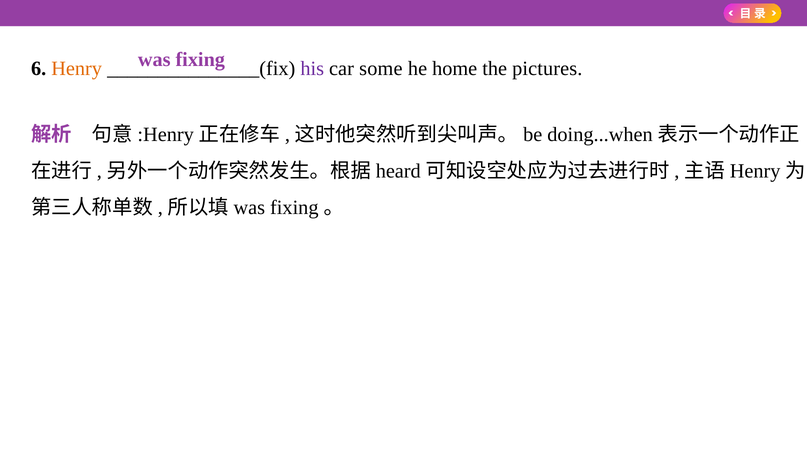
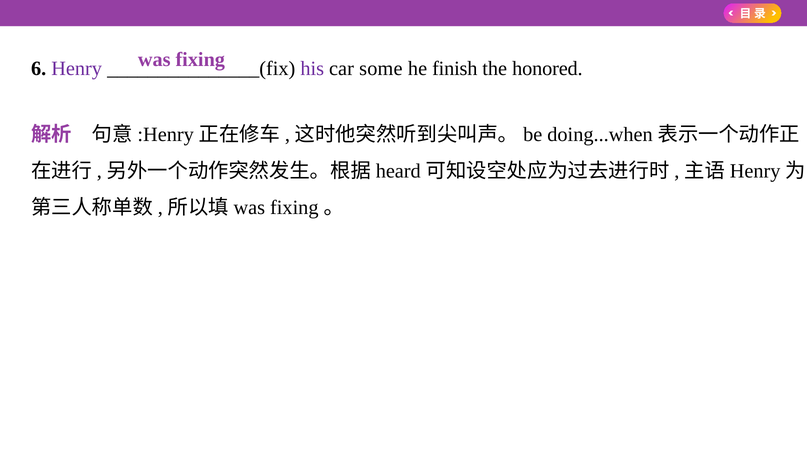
Henry colour: orange -> purple
home: home -> finish
pictures: pictures -> honored
